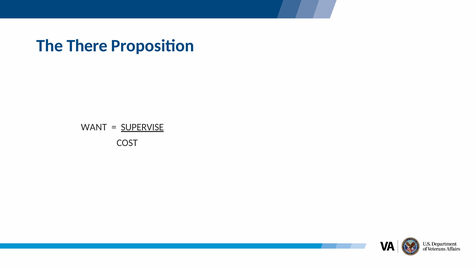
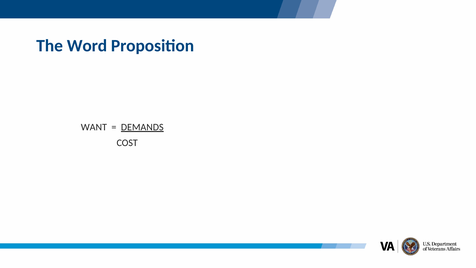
There: There -> Word
SUPERVISE: SUPERVISE -> DEMANDS
